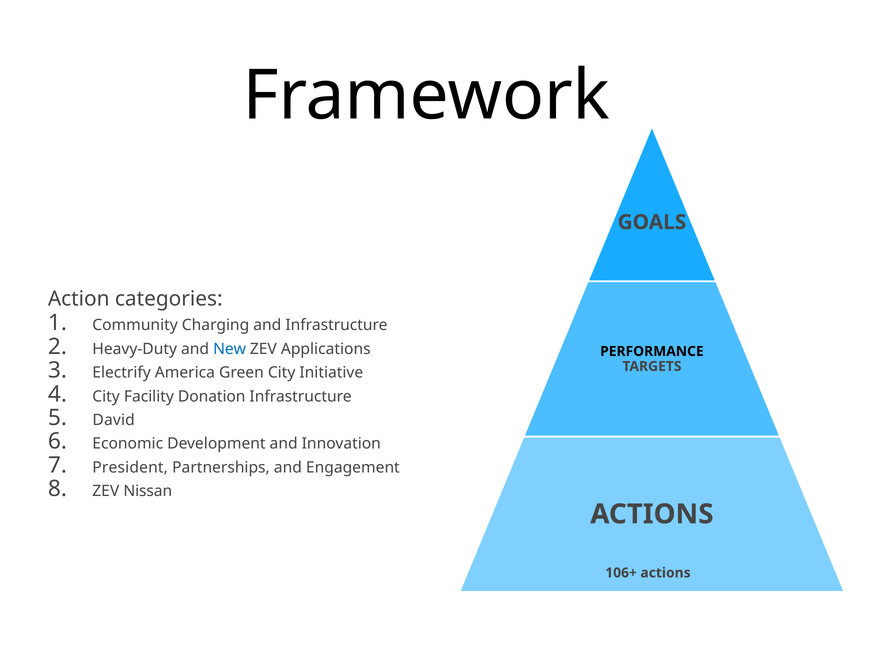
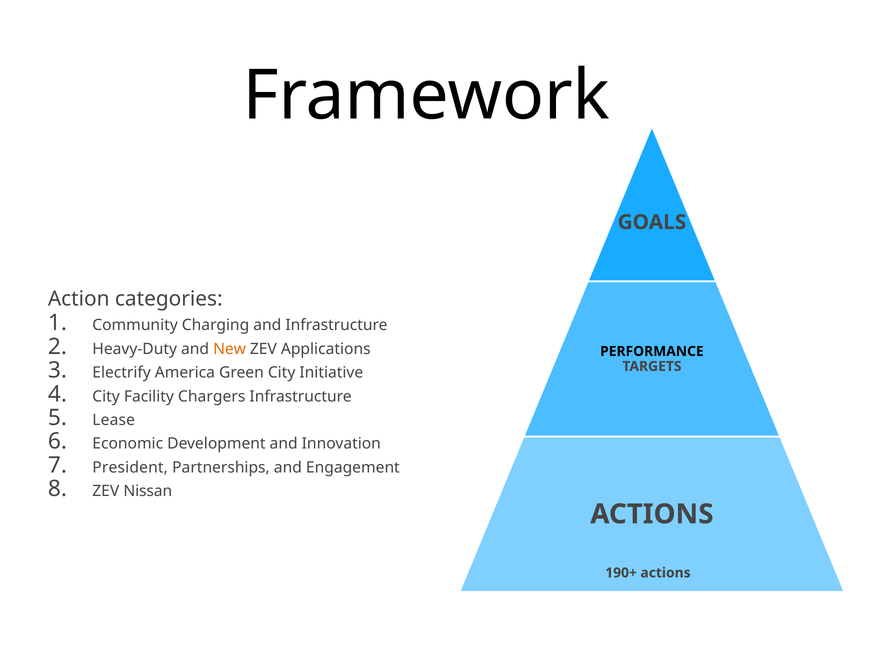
New colour: blue -> orange
Donation: Donation -> Chargers
David: David -> Lease
106+: 106+ -> 190+
